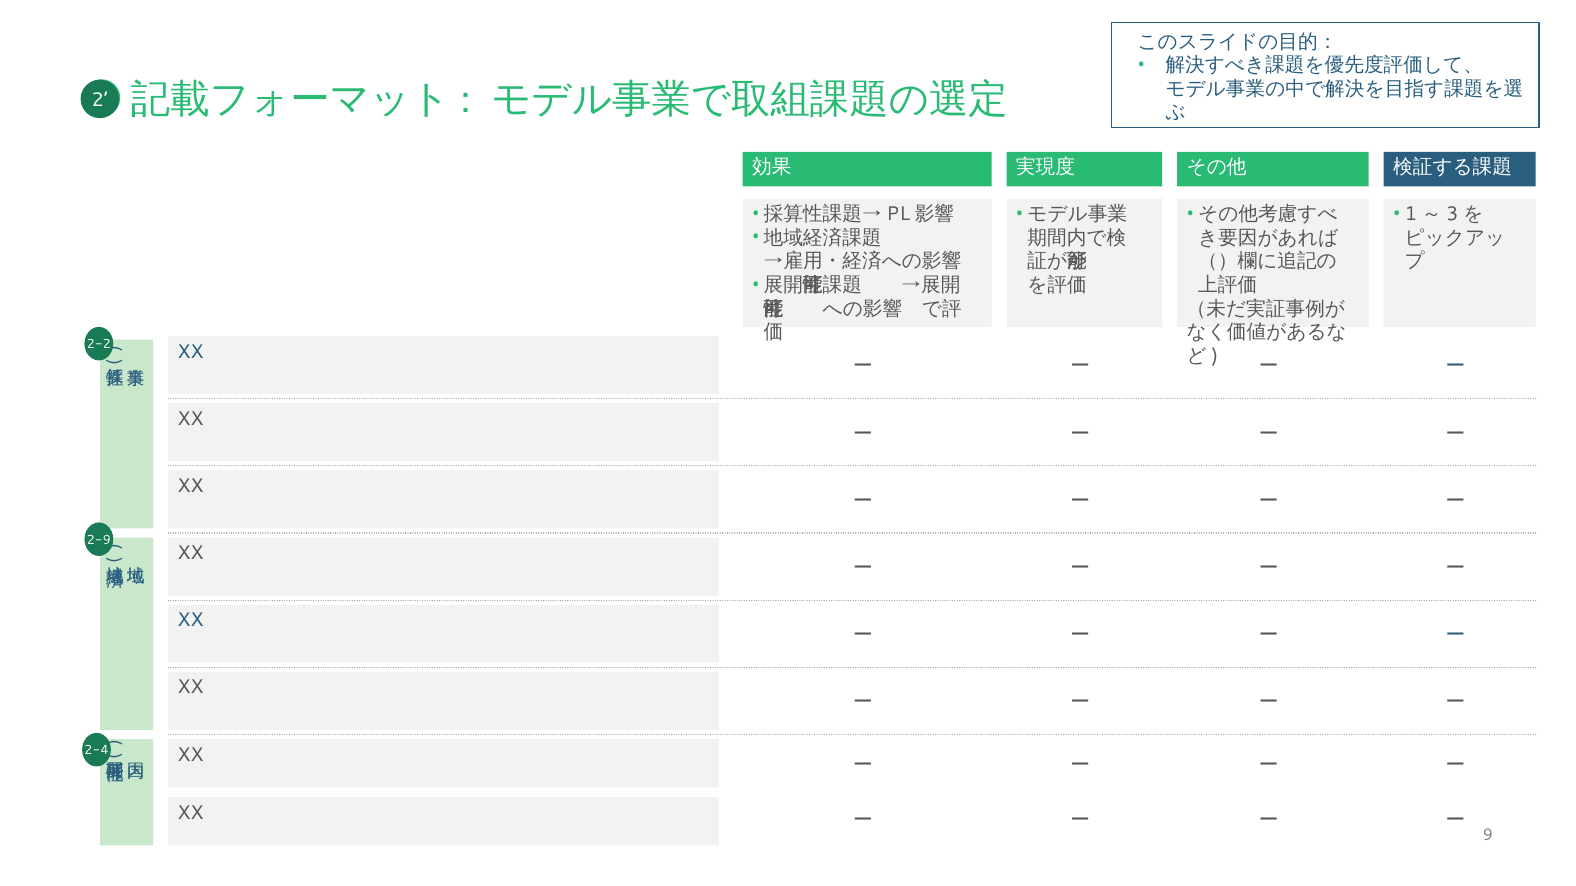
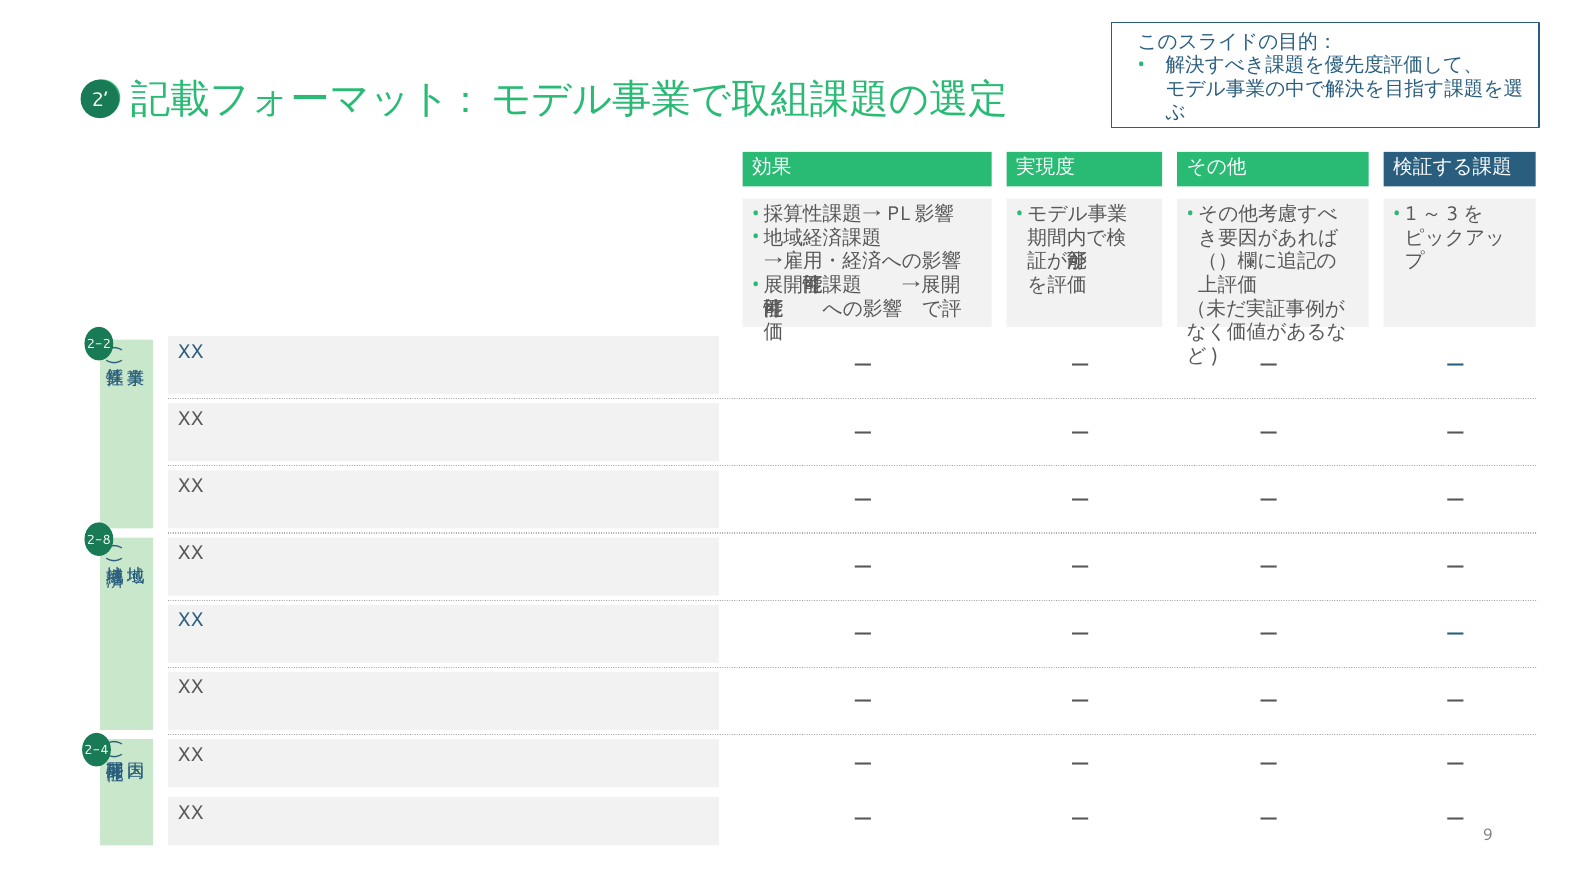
2-9: 2-9 -> 2-8
